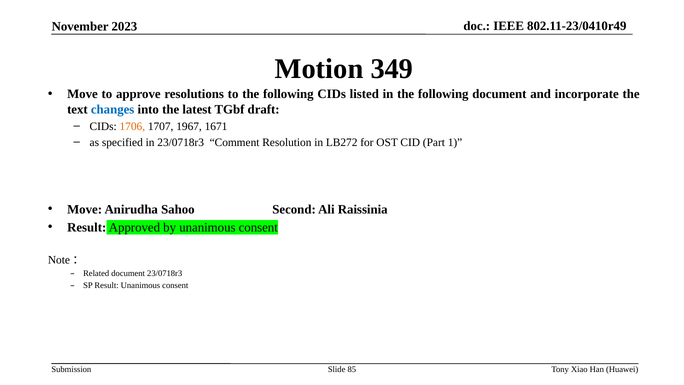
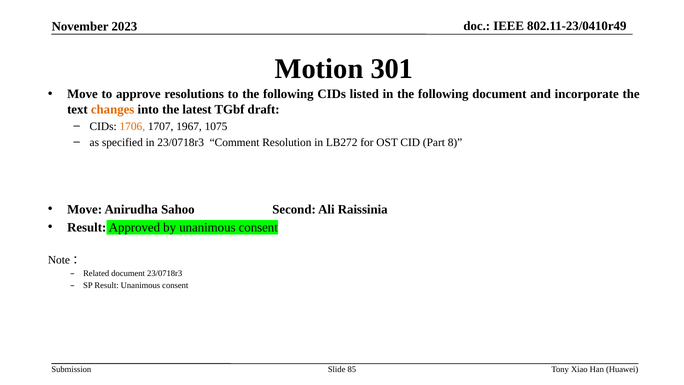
349: 349 -> 301
changes colour: blue -> orange
1671: 1671 -> 1075
1: 1 -> 8
